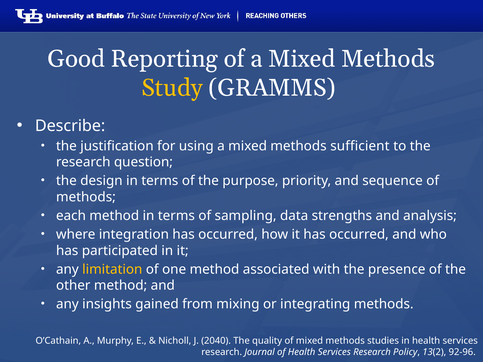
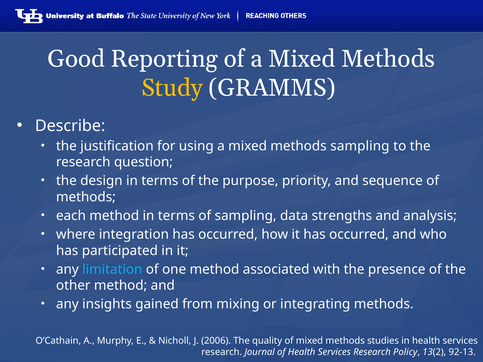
methods sufficient: sufficient -> sampling
limitation colour: yellow -> light blue
2040: 2040 -> 2006
92-96: 92-96 -> 92-13
